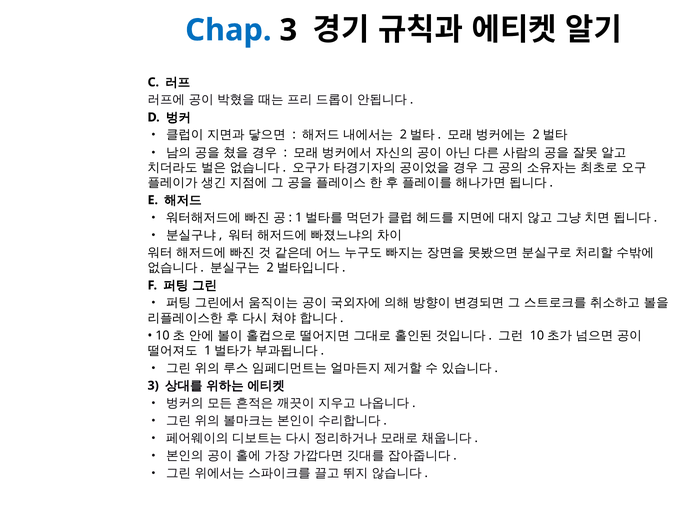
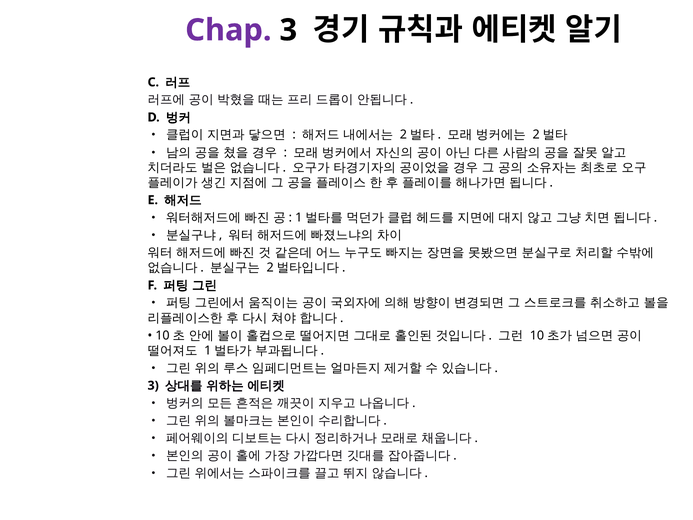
Chap colour: blue -> purple
